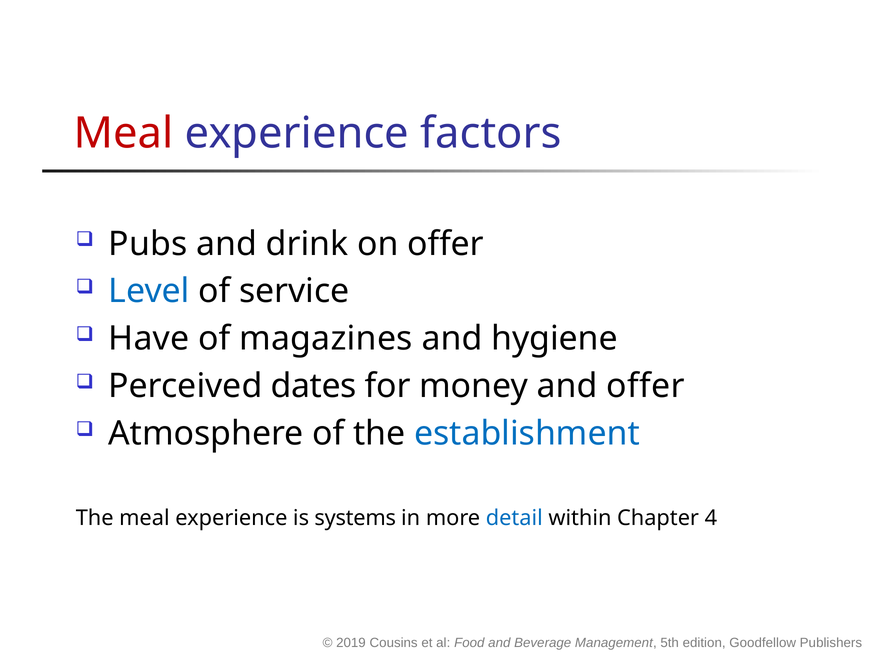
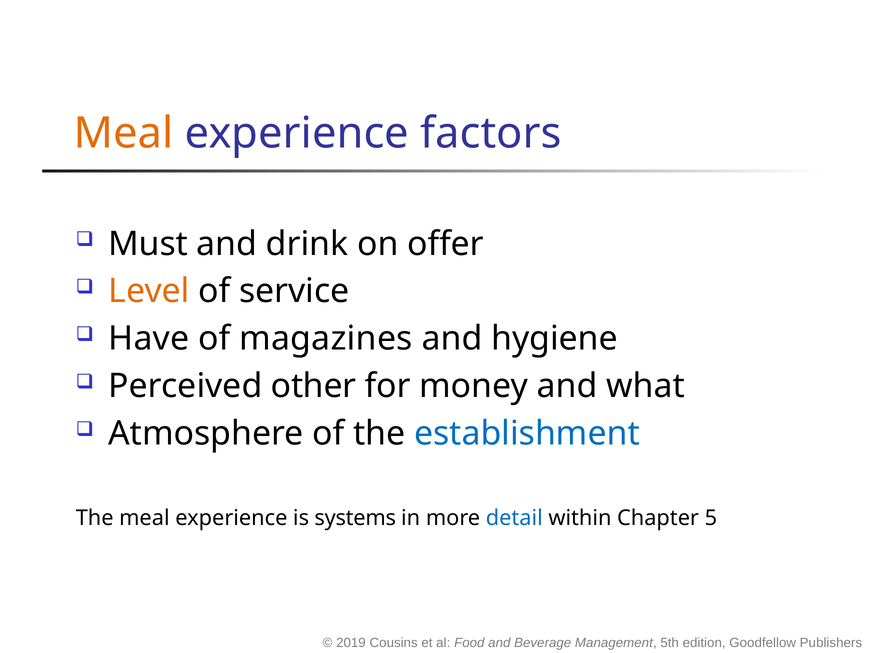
Meal at (124, 134) colour: red -> orange
Pubs: Pubs -> Must
Level colour: blue -> orange
dates: dates -> other
and offer: offer -> what
4: 4 -> 5
